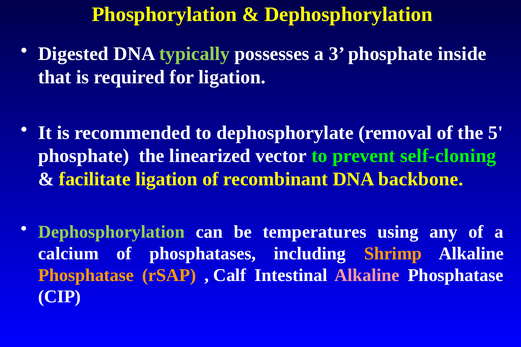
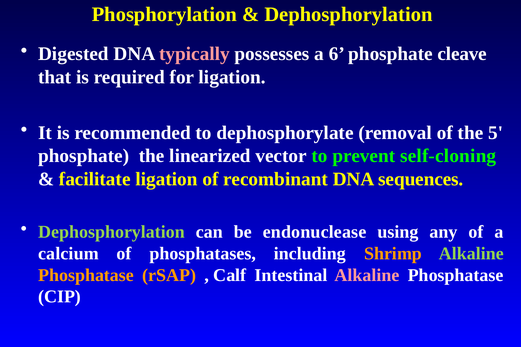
typically colour: light green -> pink
3: 3 -> 6
inside: inside -> cleave
backbone: backbone -> sequences
temperatures: temperatures -> endonuclease
Alkaline at (471, 254) colour: white -> light green
